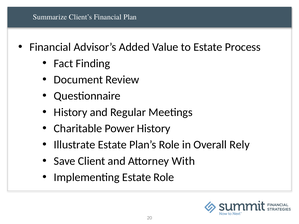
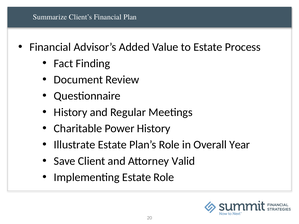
Rely: Rely -> Year
With: With -> Valid
